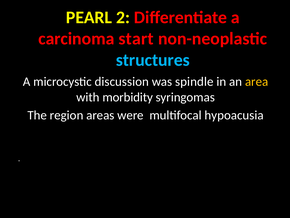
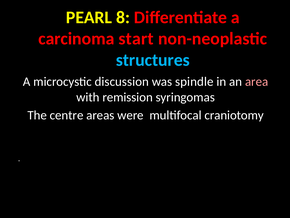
2: 2 -> 8
area colour: yellow -> pink
morbidity: morbidity -> remission
region: region -> centre
hypoacusia: hypoacusia -> craniotomy
